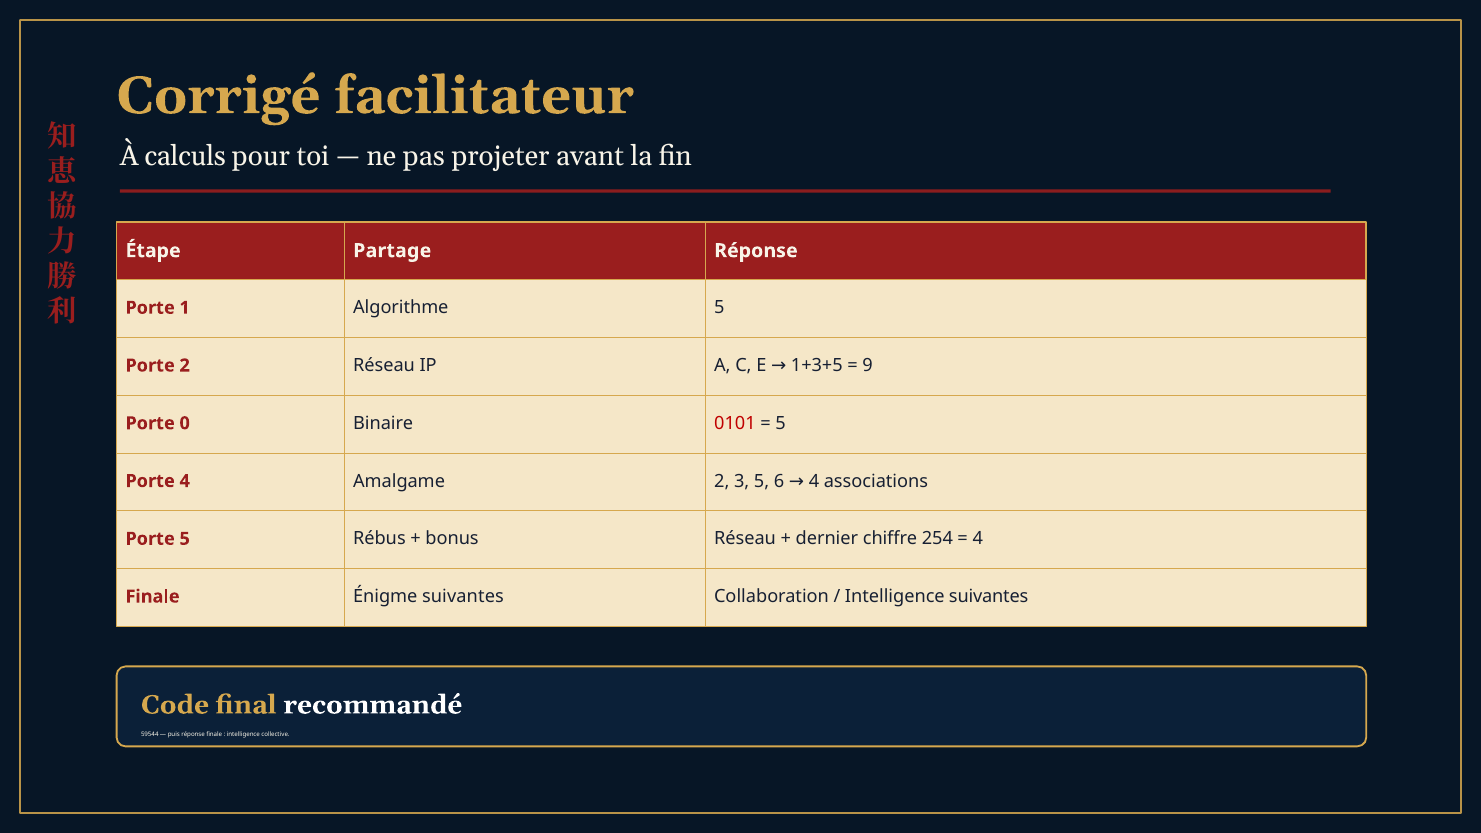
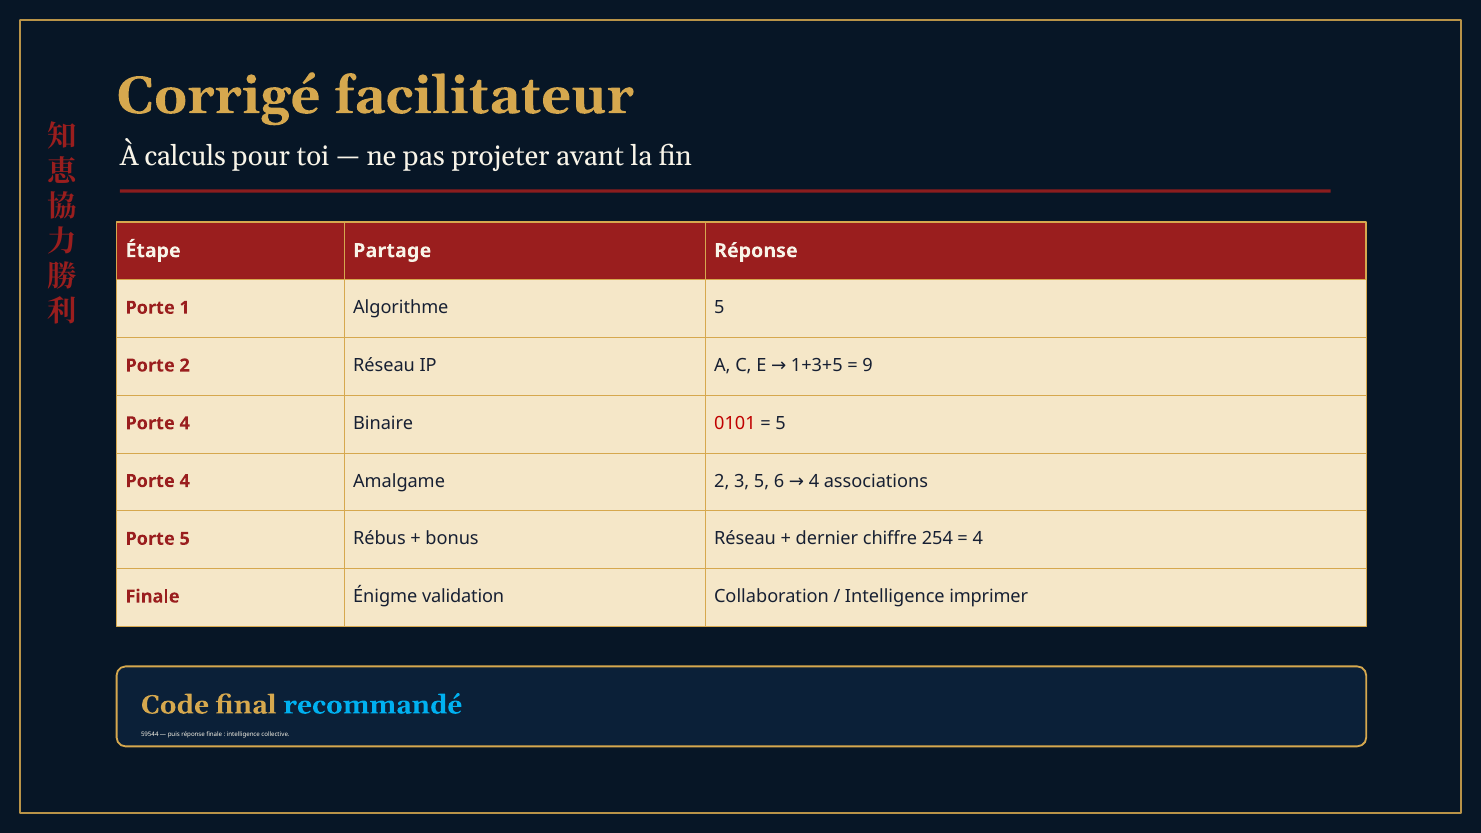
0 at (185, 423): 0 -> 4
Énigme suivantes: suivantes -> validation
Intelligence suivantes: suivantes -> imprimer
recommandé colour: white -> light blue
